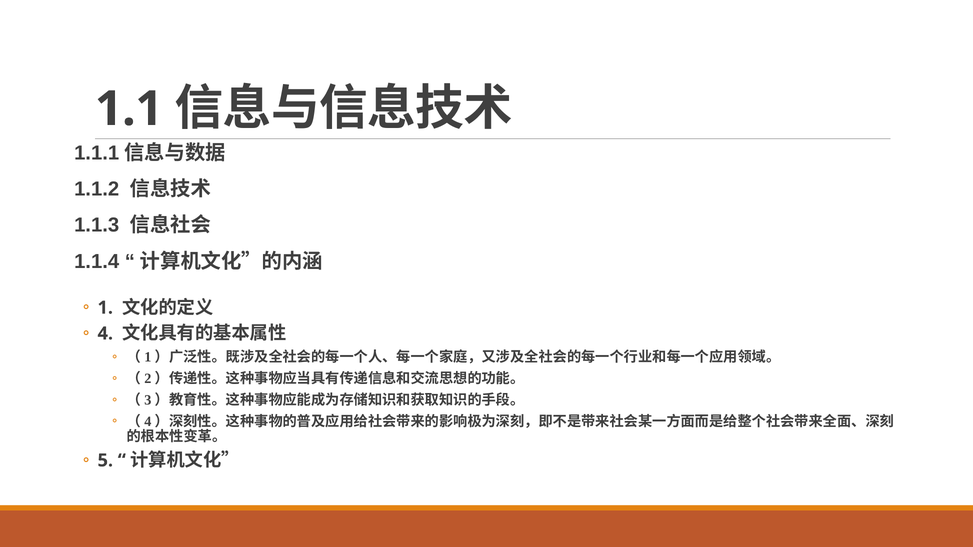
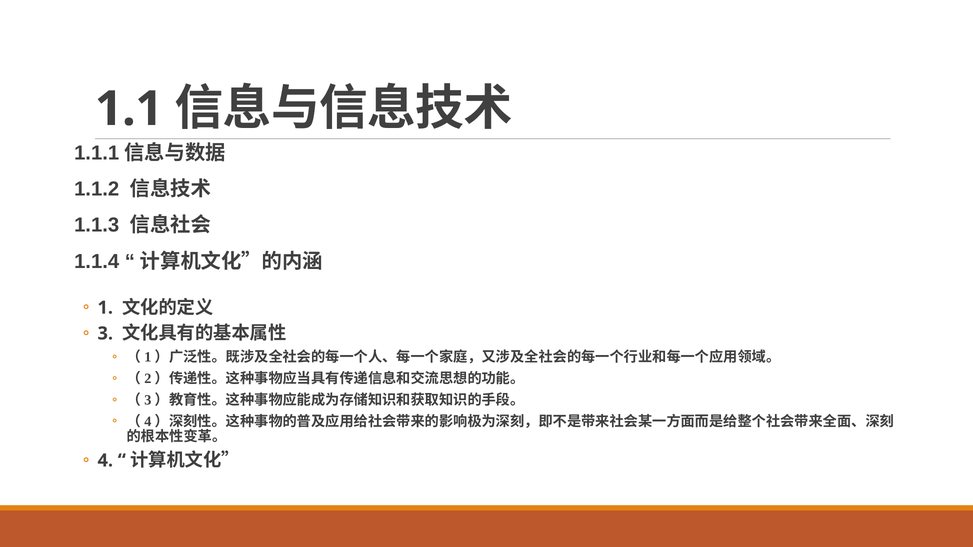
4: 4 -> 3
5: 5 -> 4
